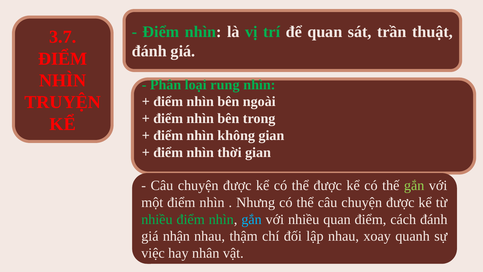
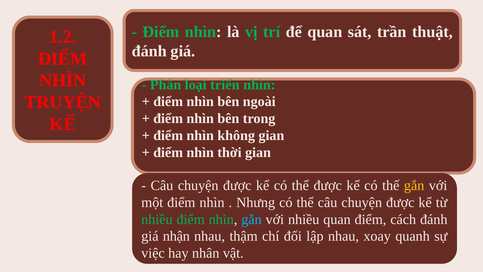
3.7: 3.7 -> 1.2
rung: rung -> triển
gắn at (414, 185) colour: light green -> yellow
